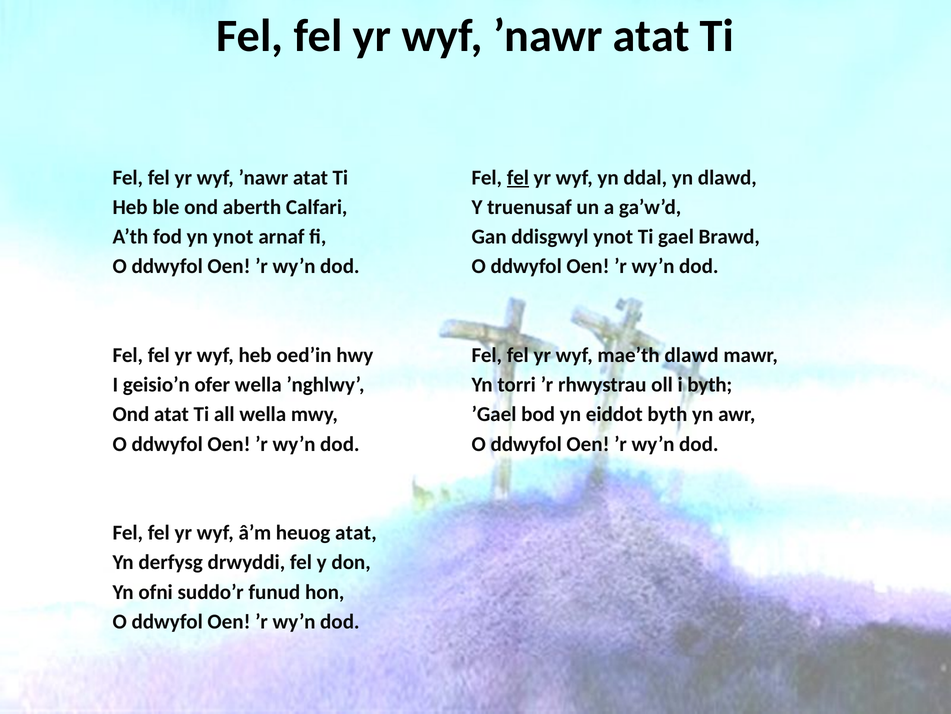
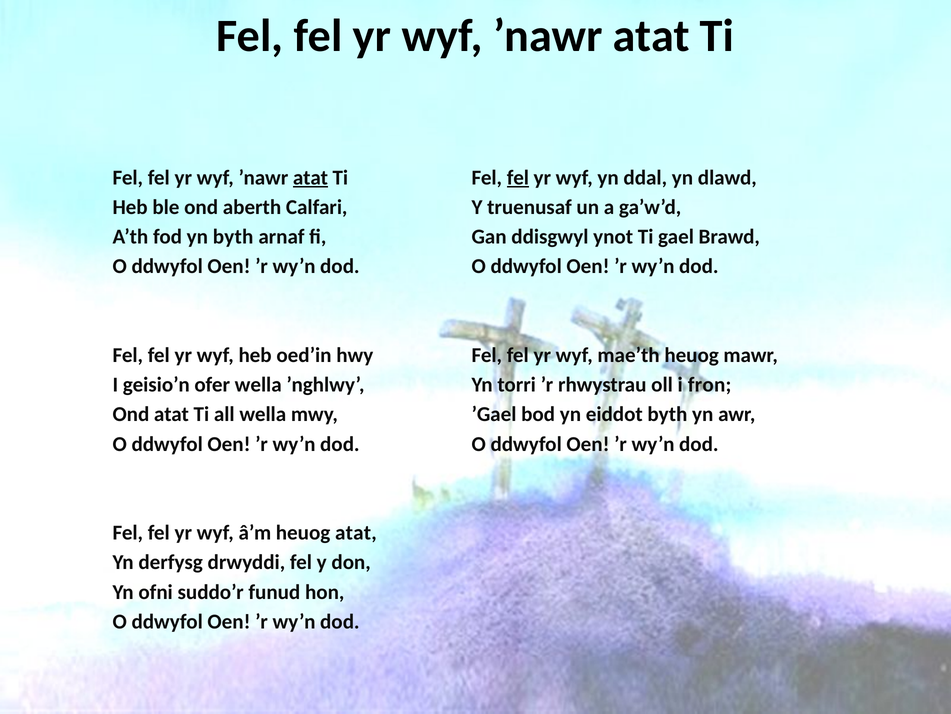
atat at (310, 177) underline: none -> present
yn ynot: ynot -> byth
mae’th dlawd: dlawd -> heuog
i byth: byth -> fron
